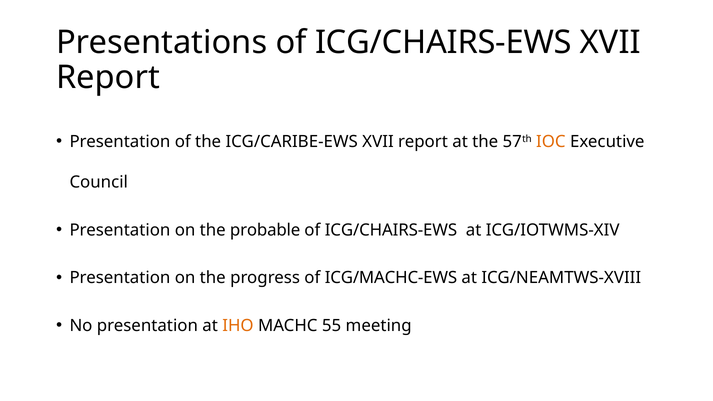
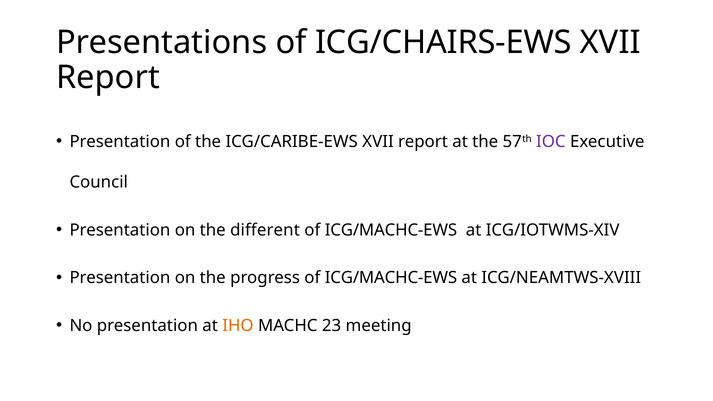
IOC colour: orange -> purple
probable: probable -> different
ICG/CHAIRS-EWS at (391, 230): ICG/CHAIRS-EWS -> ICG/MACHC-EWS
55: 55 -> 23
